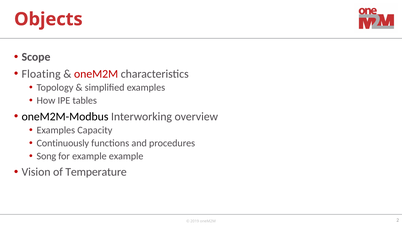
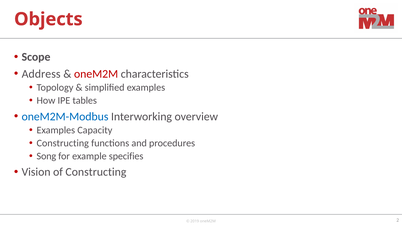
Floating: Floating -> Address
oneM2M-Modbus colour: black -> blue
Continuously at (63, 143): Continuously -> Constructing
example example: example -> specifies
of Temperature: Temperature -> Constructing
